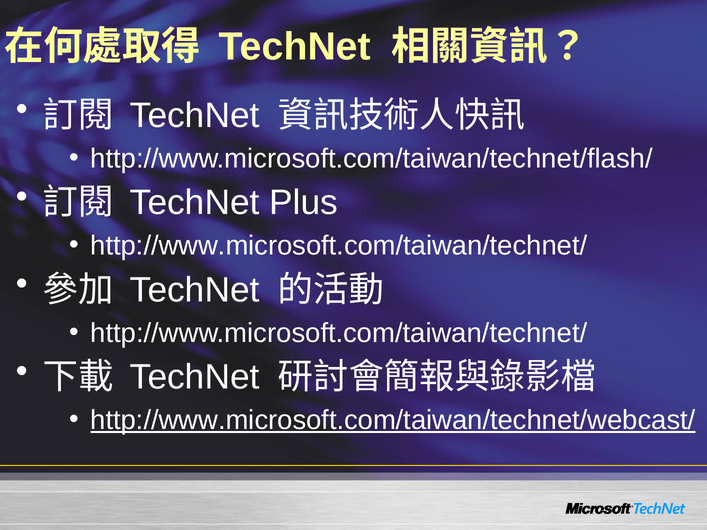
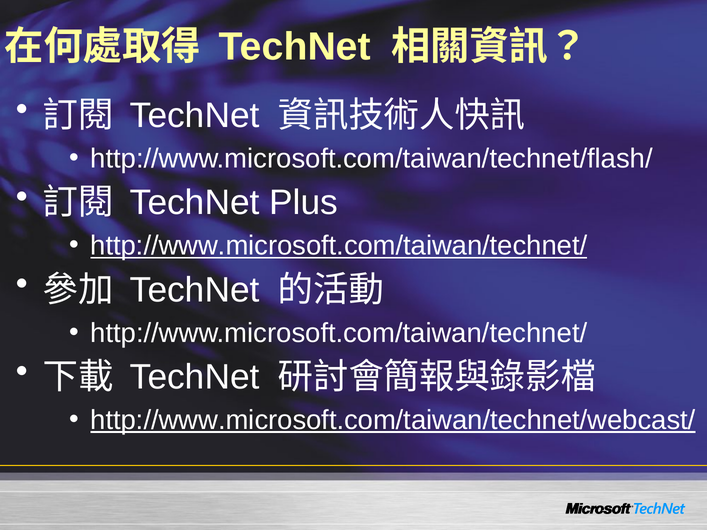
http://www.microsoft.com/taiwan/technet/ at (339, 246) underline: none -> present
